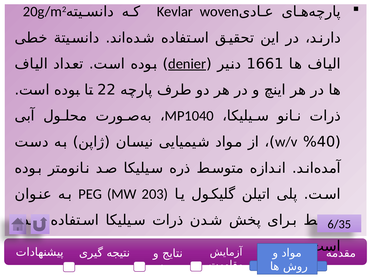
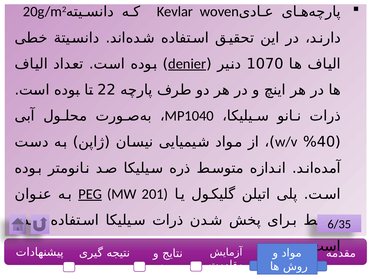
1661: 1661 -> 1070
PEG underline: none -> present
203: 203 -> 201
